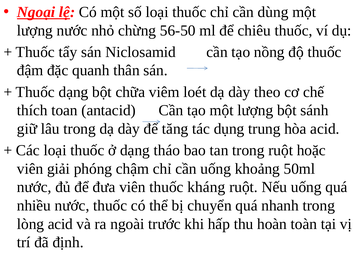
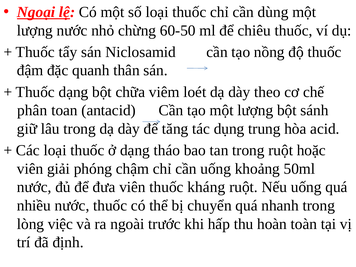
56-50: 56-50 -> 60-50
thích: thích -> phân
lòng acid: acid -> việc
